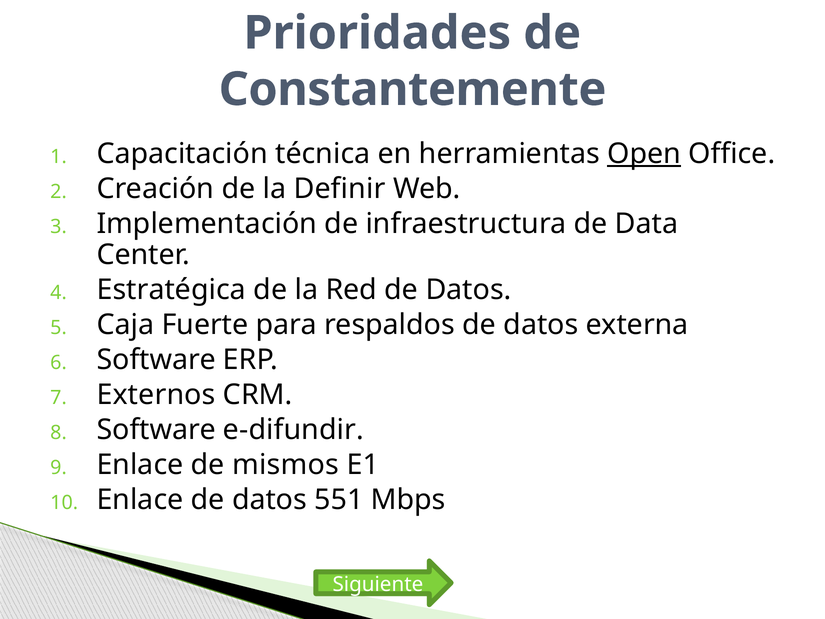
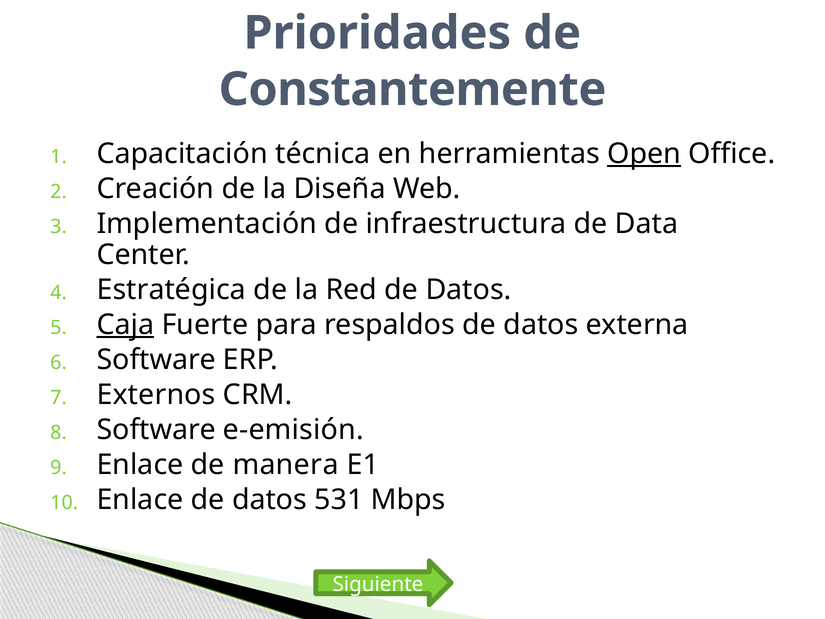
Definir: Definir -> Diseña
Caja underline: none -> present
e-difundir: e-difundir -> e-emisión
mismos: mismos -> manera
551: 551 -> 531
